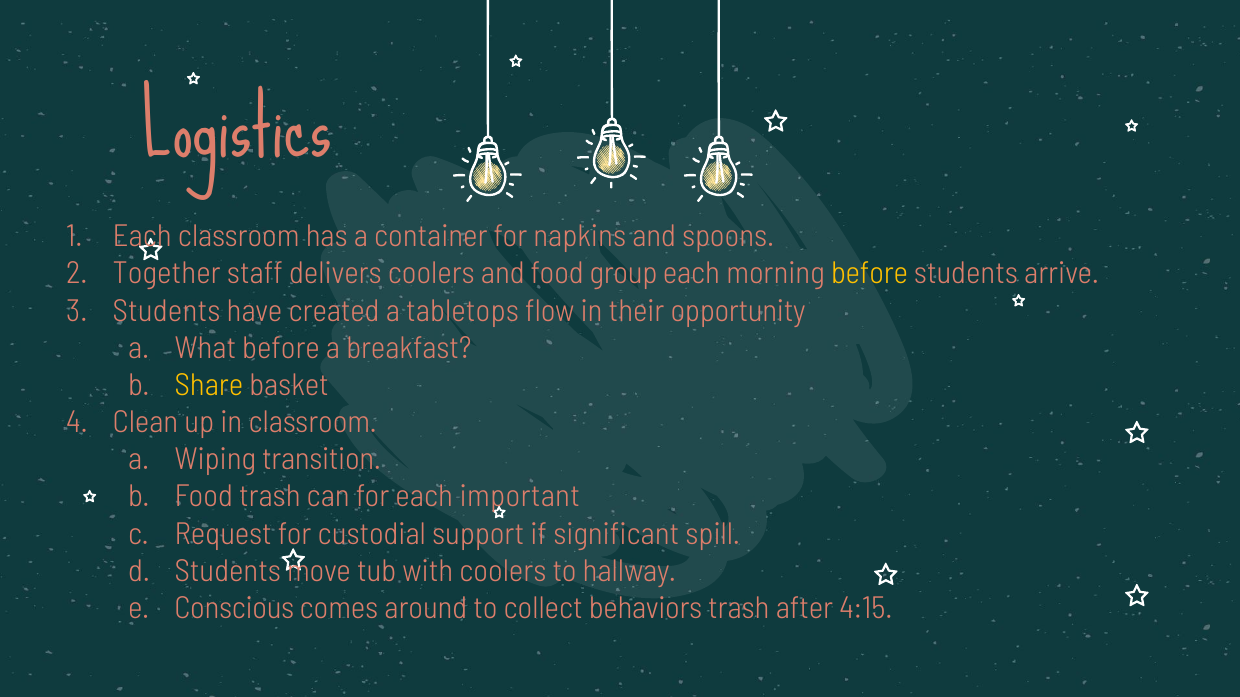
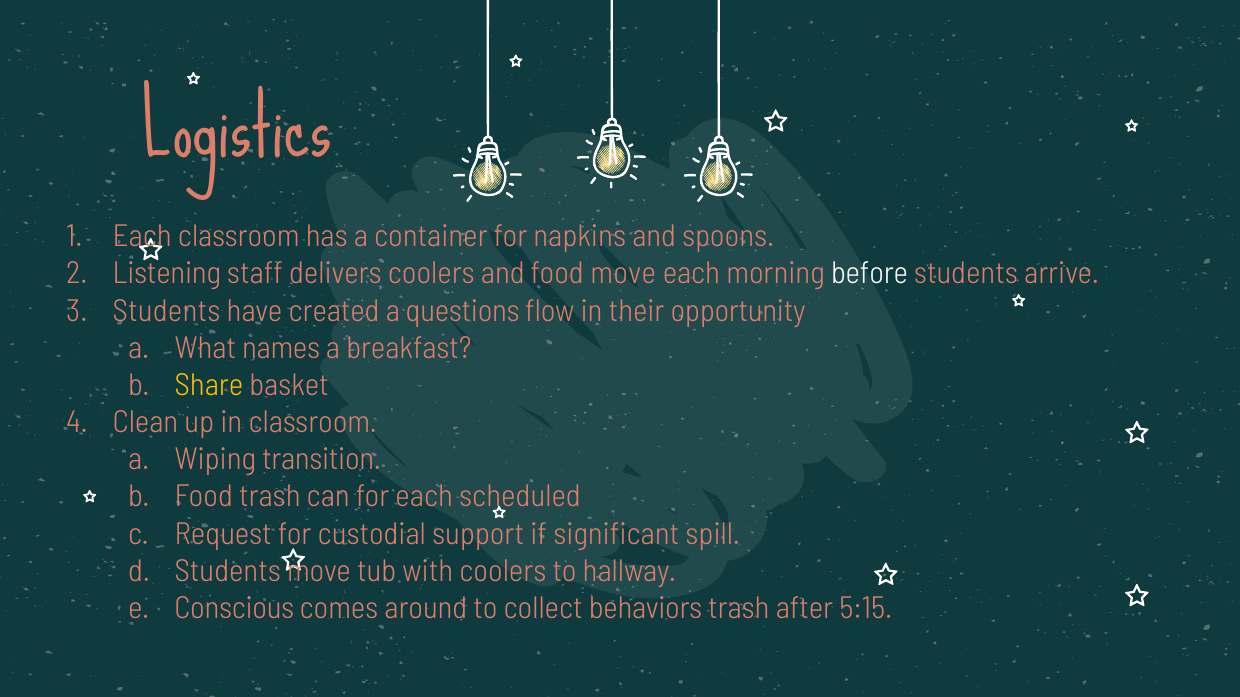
Together: Together -> Listening
food group: group -> move
before at (869, 274) colour: yellow -> white
tabletops: tabletops -> questions
What before: before -> names
important: important -> scheduled
4:15: 4:15 -> 5:15
